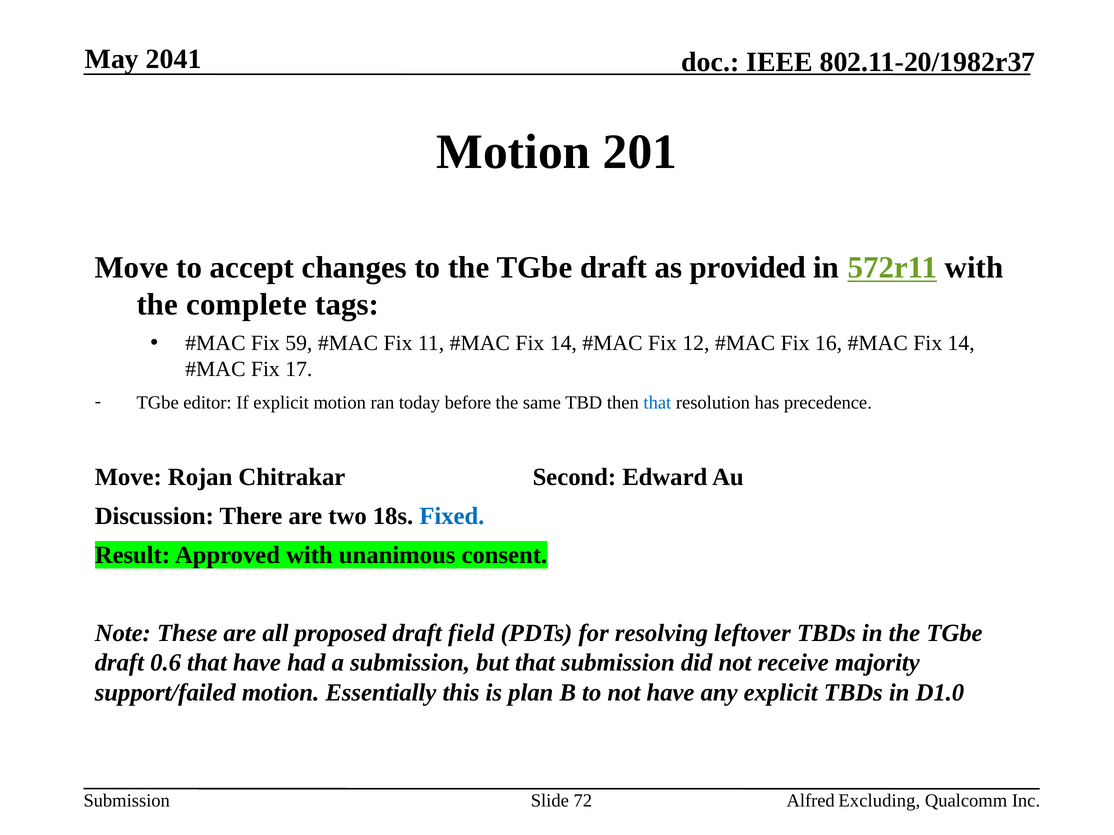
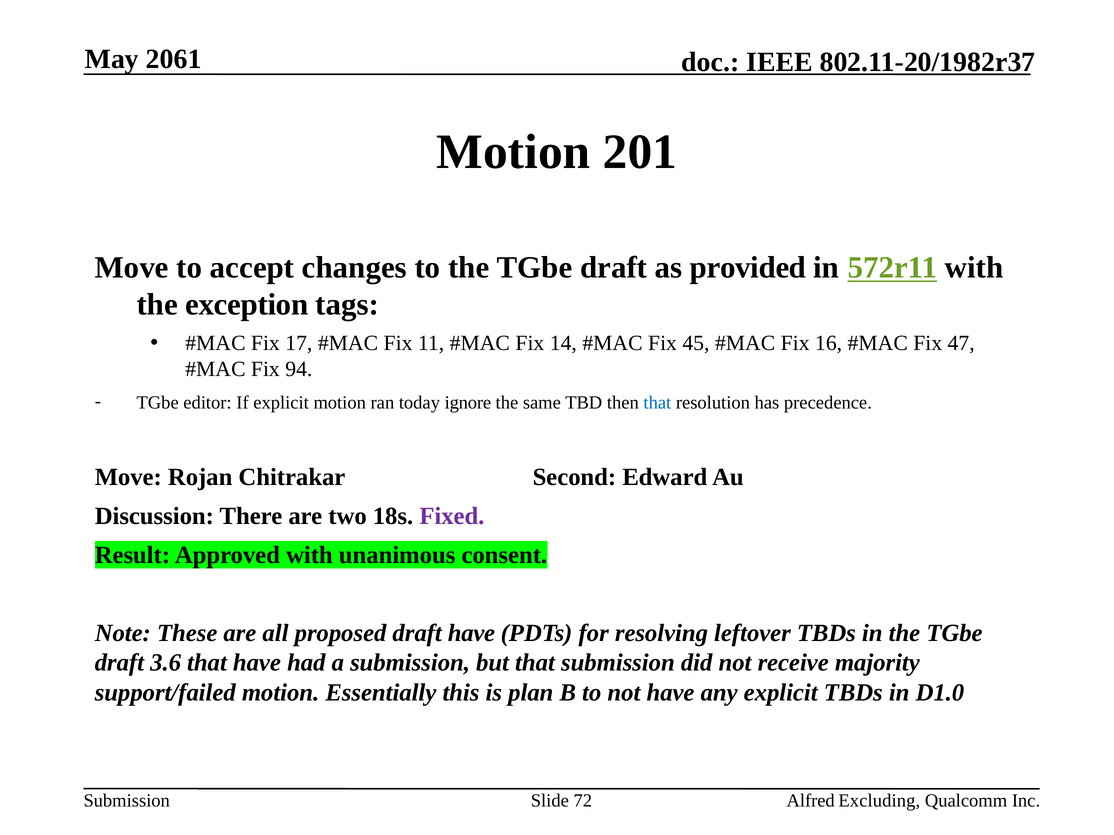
2041: 2041 -> 2061
complete: complete -> exception
59: 59 -> 17
12: 12 -> 45
14 at (961, 343): 14 -> 47
17: 17 -> 94
before: before -> ignore
Fixed colour: blue -> purple
draft field: field -> have
0.6: 0.6 -> 3.6
